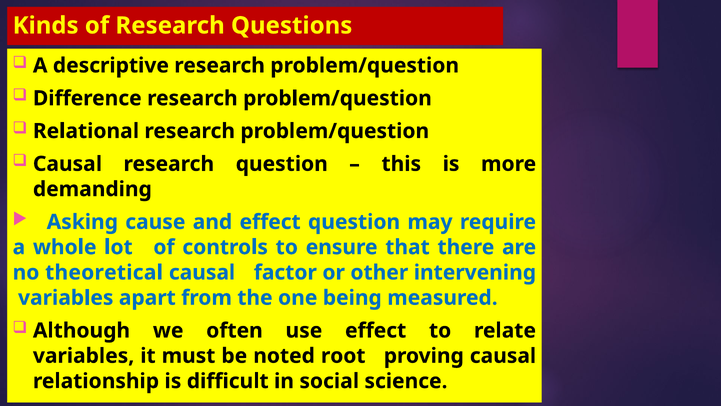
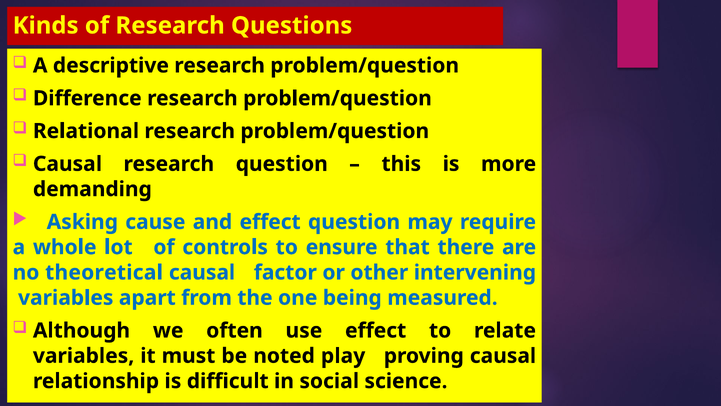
root: root -> play
